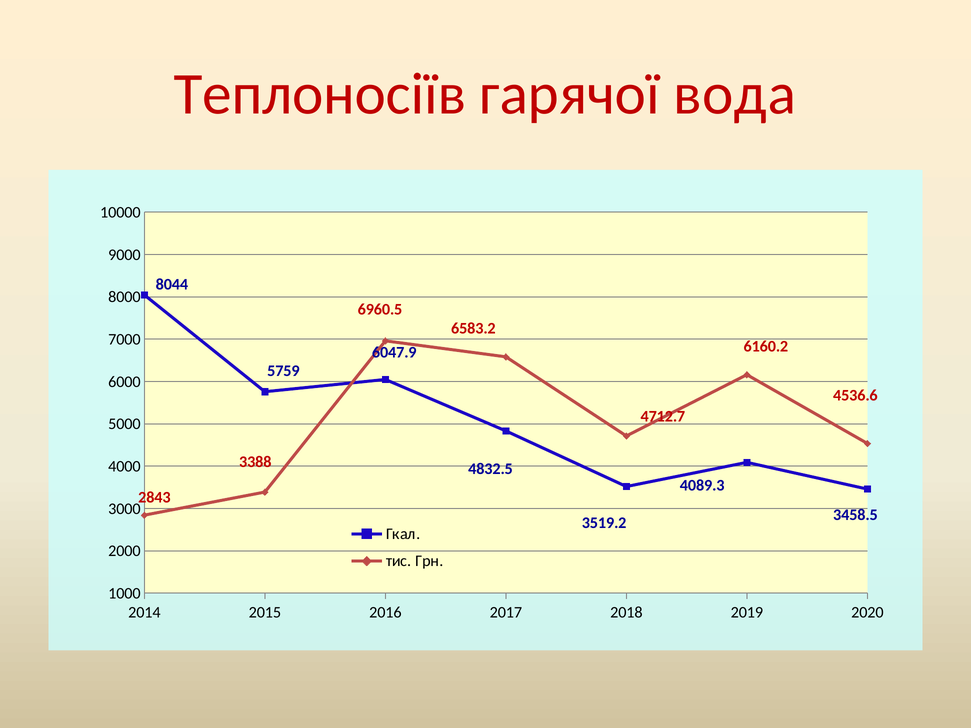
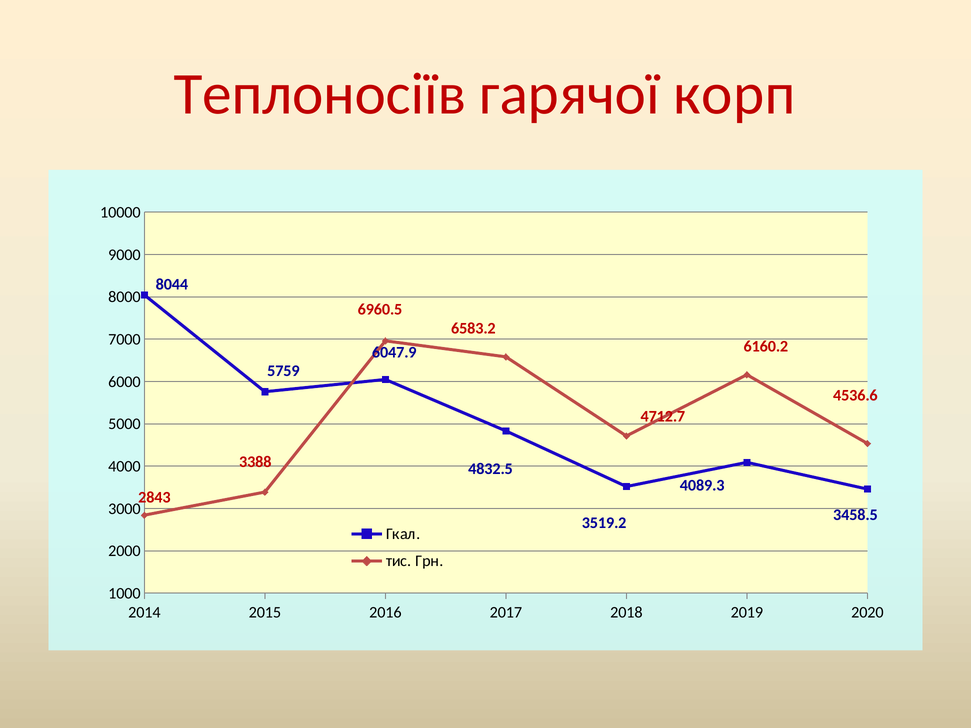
вода: вода -> корп
